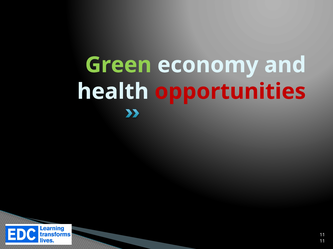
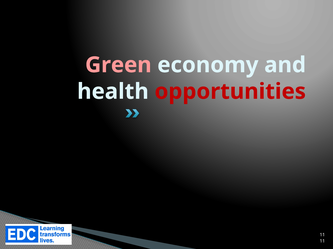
Green colour: light green -> pink
